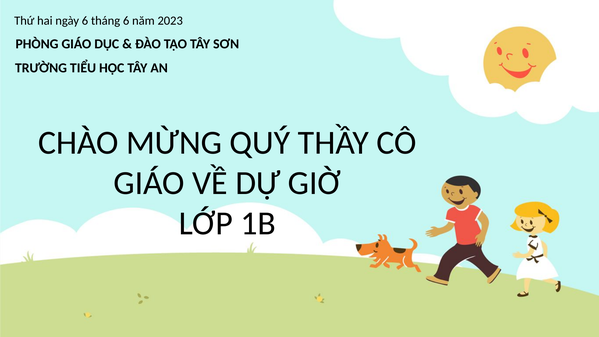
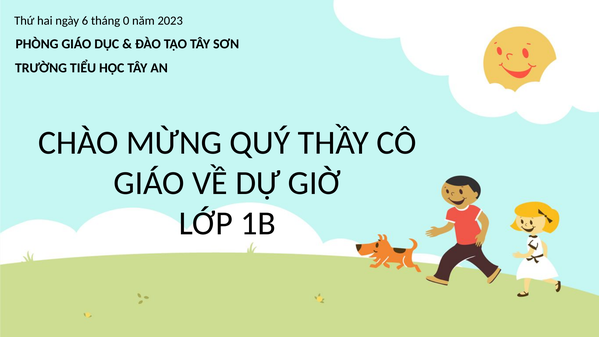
tháng 6: 6 -> 0
